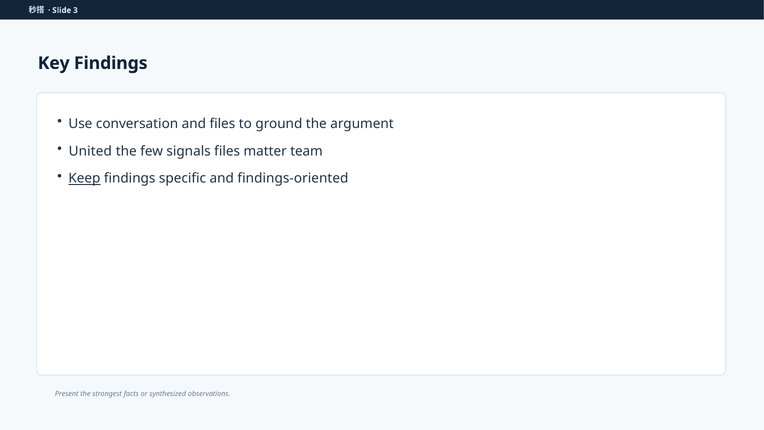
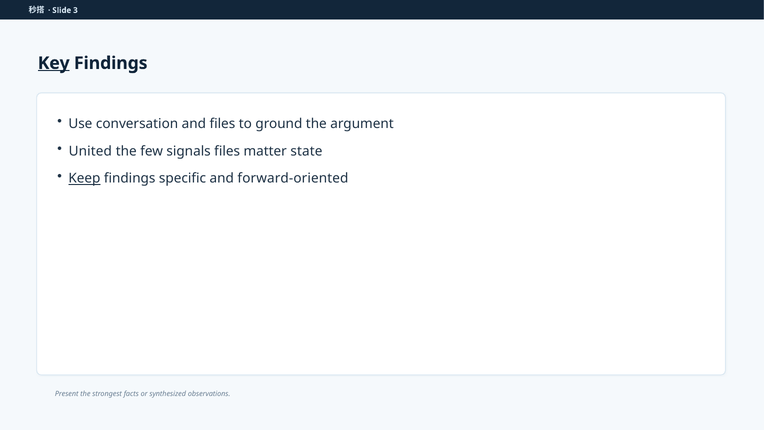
Key underline: none -> present
team: team -> state
findings-oriented: findings-oriented -> forward-oriented
